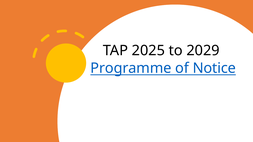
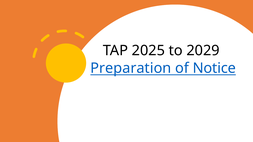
Programme: Programme -> Preparation
